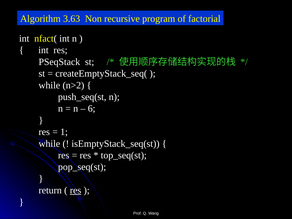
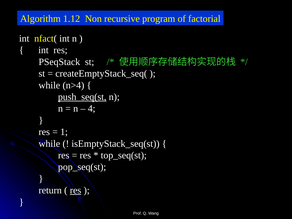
3.63: 3.63 -> 1.12
n>2: n>2 -> n>4
push_seq(st underline: none -> present
6: 6 -> 4
